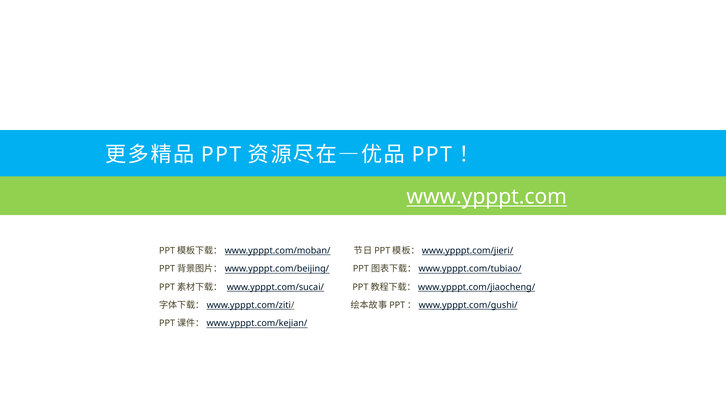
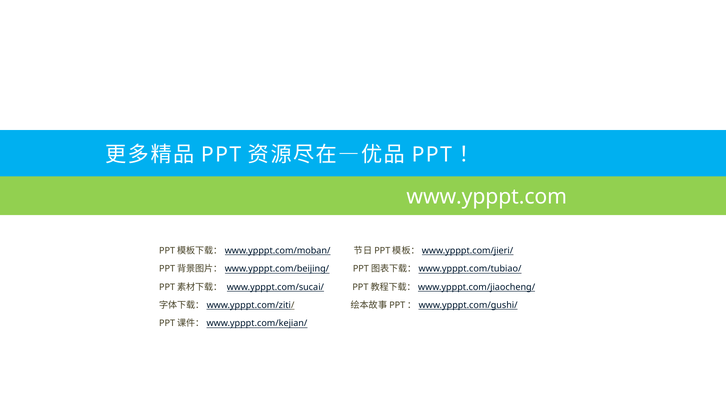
www.ypppt.com underline: present -> none
